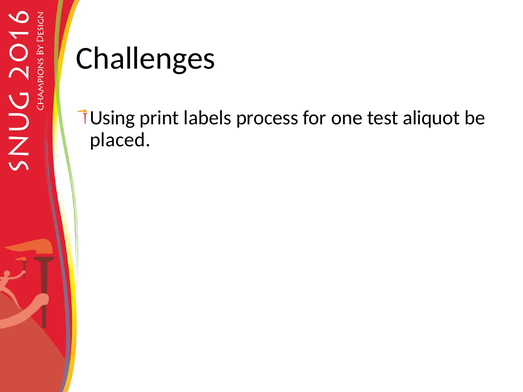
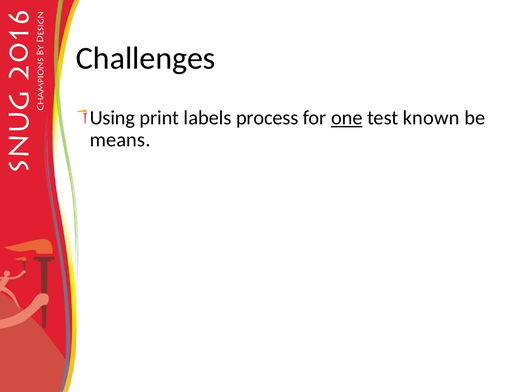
one underline: none -> present
aliquot: aliquot -> known
placed: placed -> means
